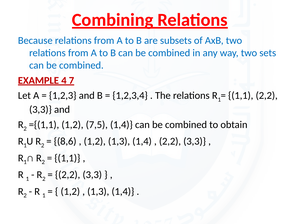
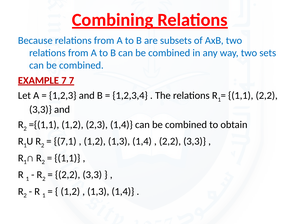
EXAMPLE 4: 4 -> 7
7,5: 7,5 -> 2,3
8,6: 8,6 -> 7,1
